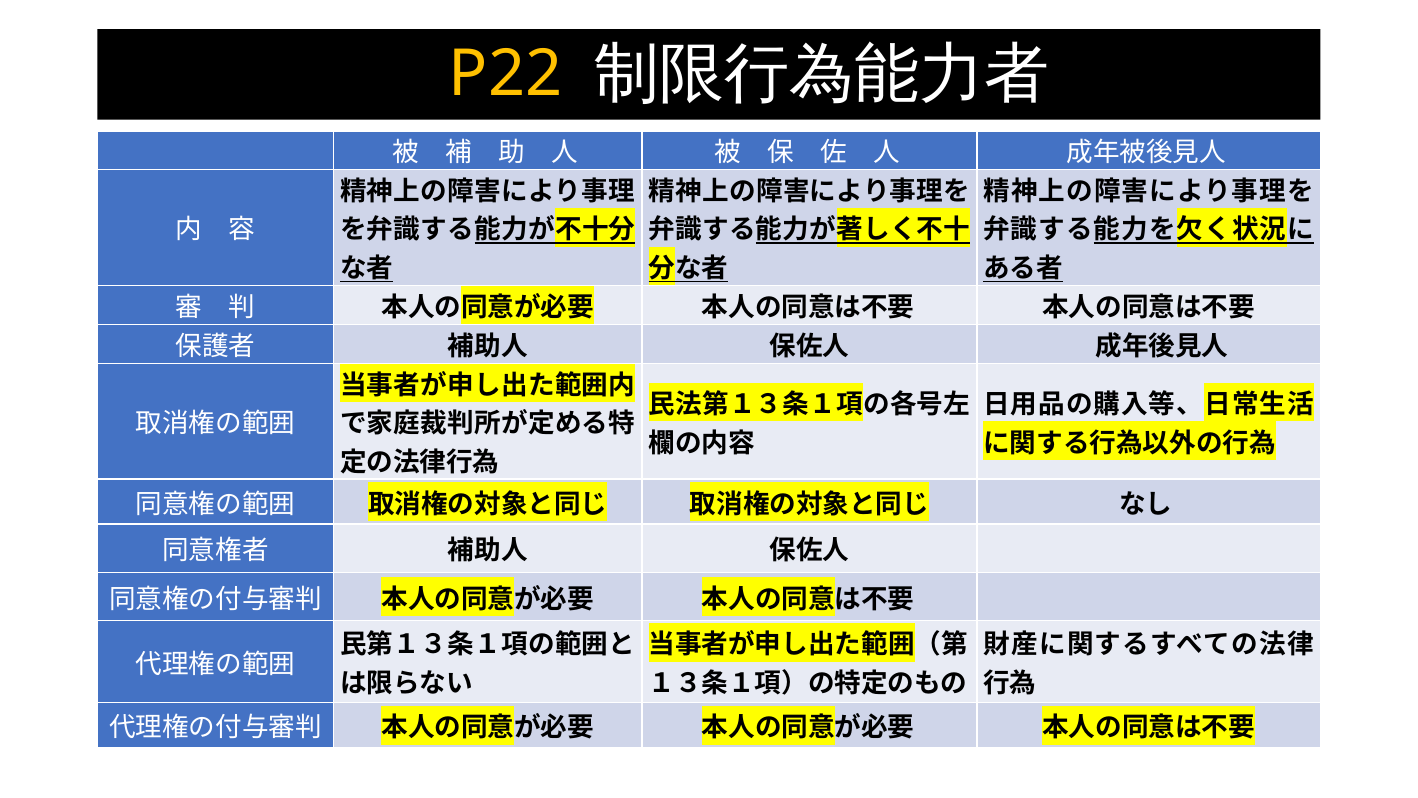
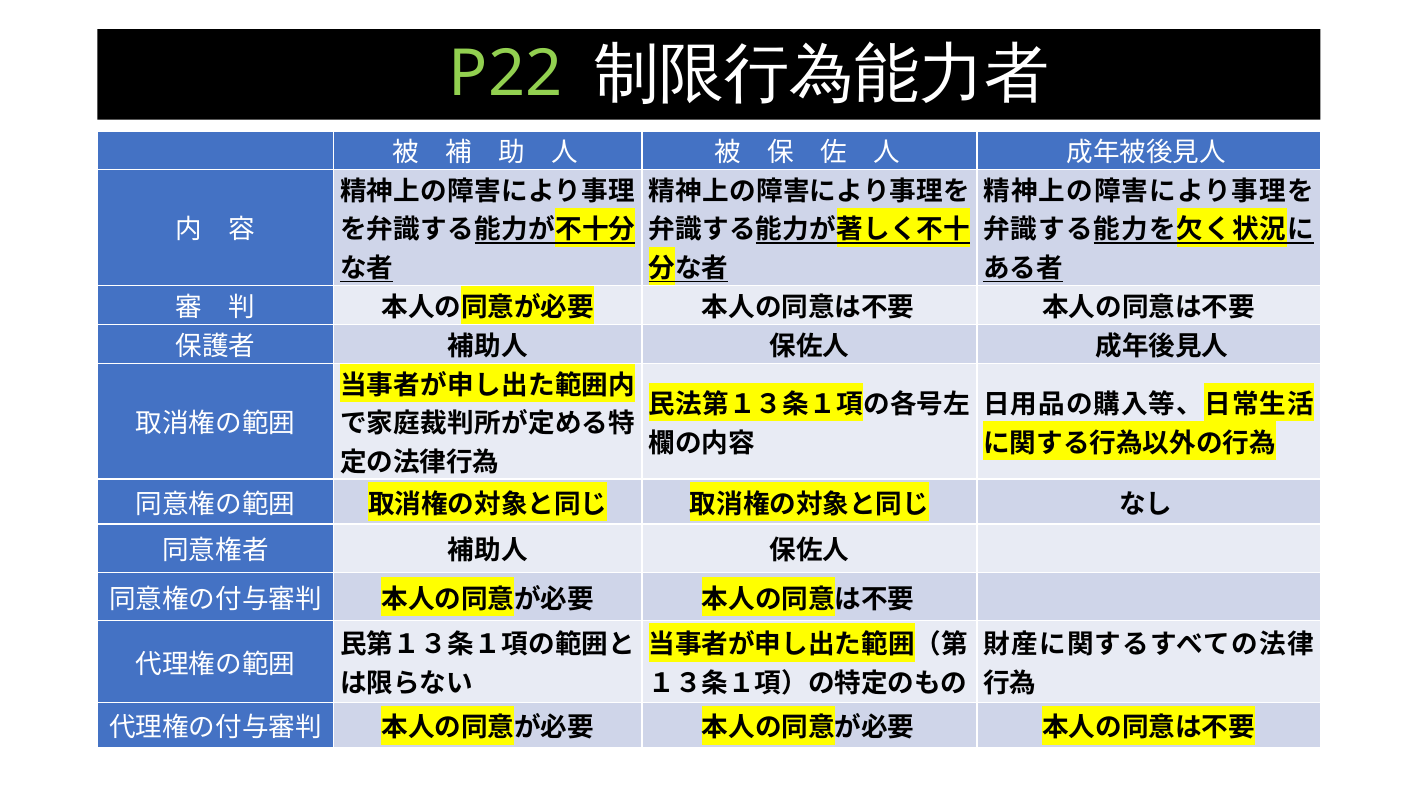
P22 colour: yellow -> light green
